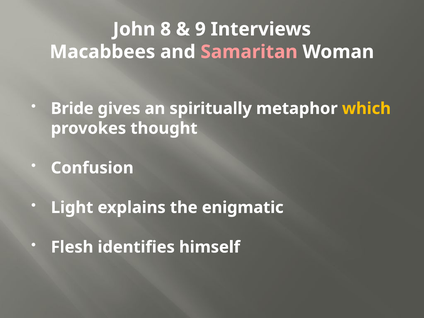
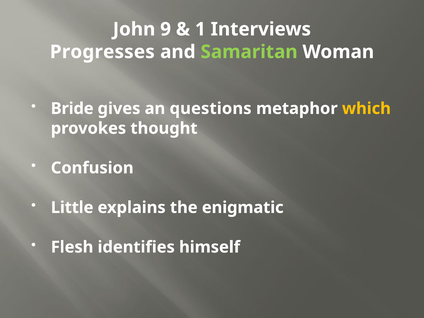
8: 8 -> 9
9: 9 -> 1
Macabbees: Macabbees -> Progresses
Samaritan colour: pink -> light green
spiritually: spiritually -> questions
Light: Light -> Little
